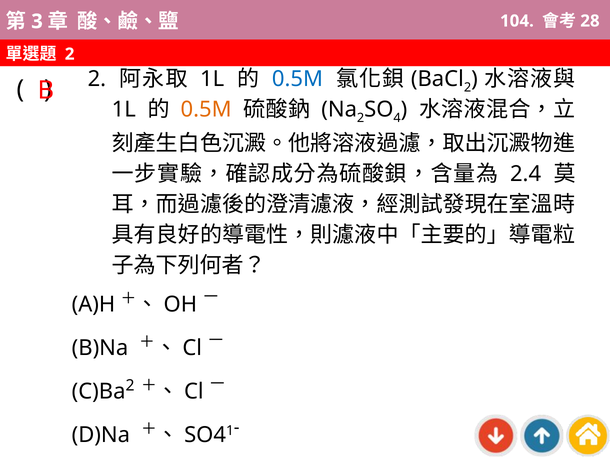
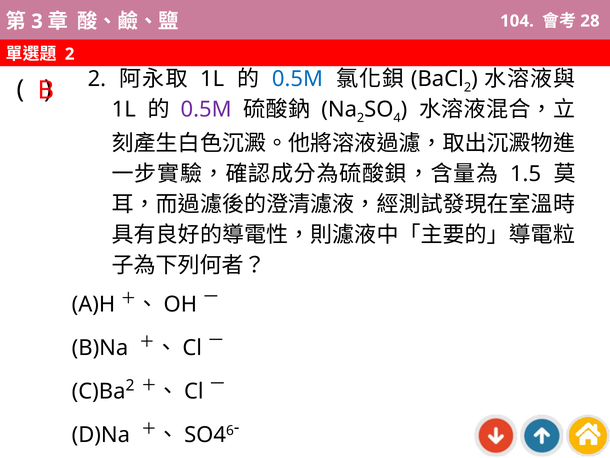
0.5M at (206, 109) colour: orange -> purple
2.4: 2.4 -> 1.5
1: 1 -> 6
